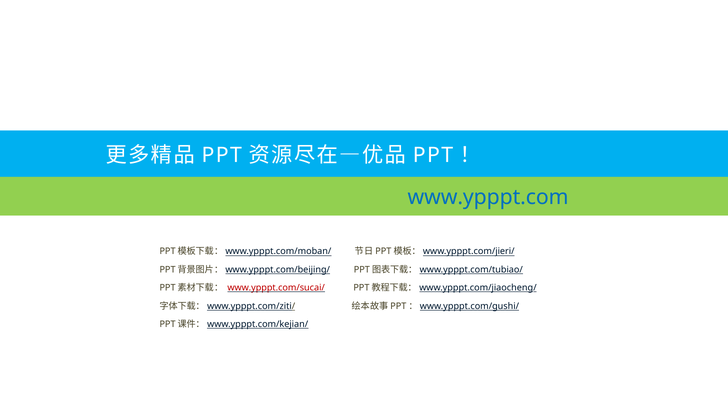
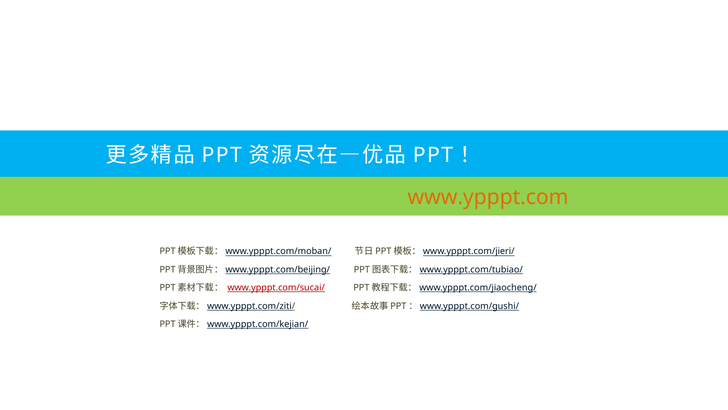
www.ypppt.com colour: blue -> orange
